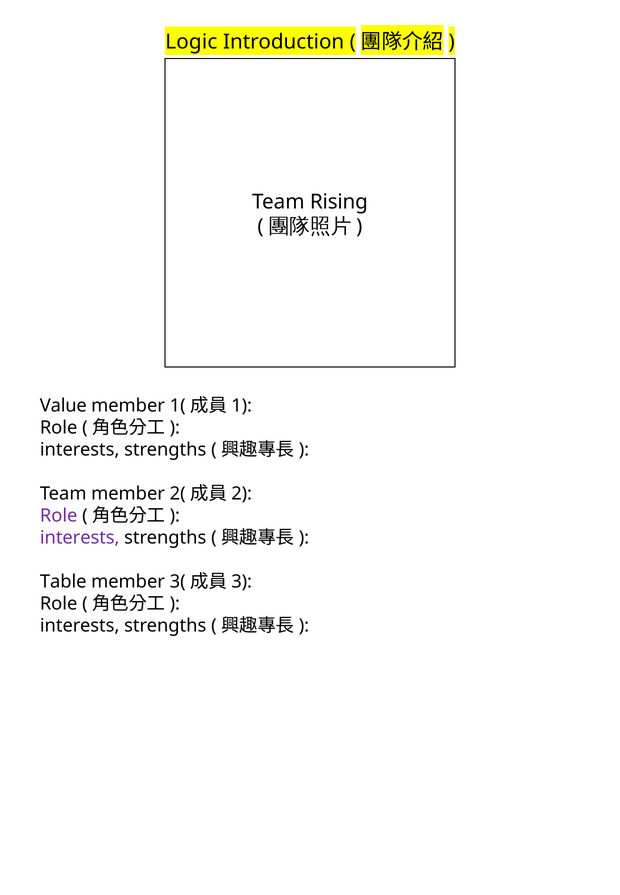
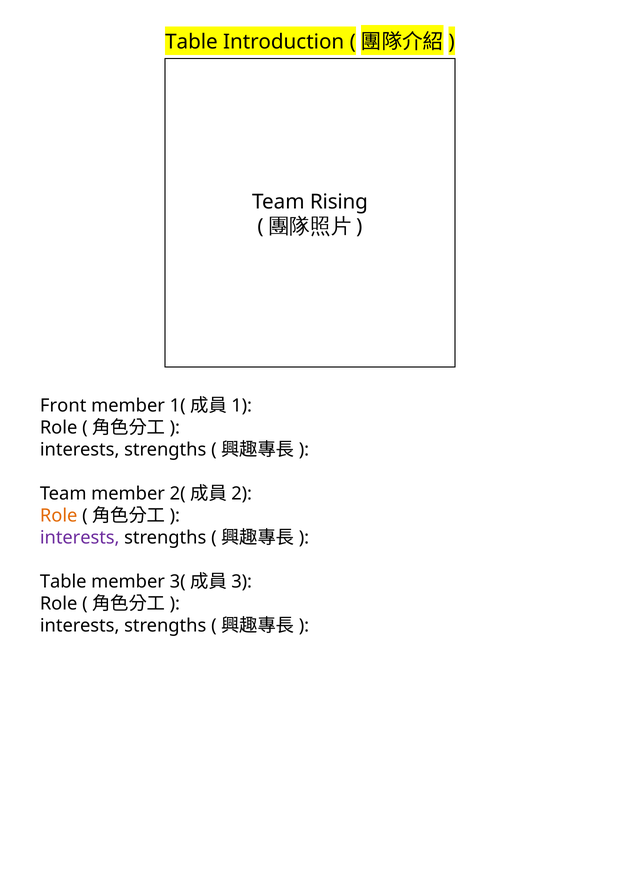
Logic at (191, 42): Logic -> Table
Value: Value -> Front
Role at (59, 516) colour: purple -> orange
